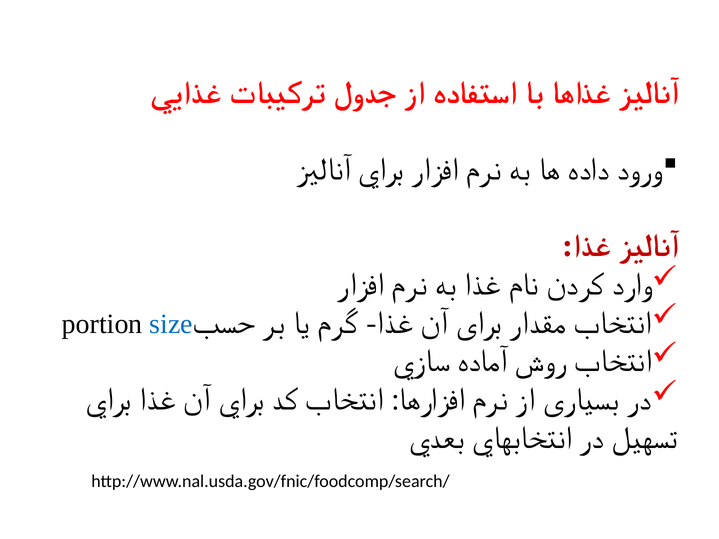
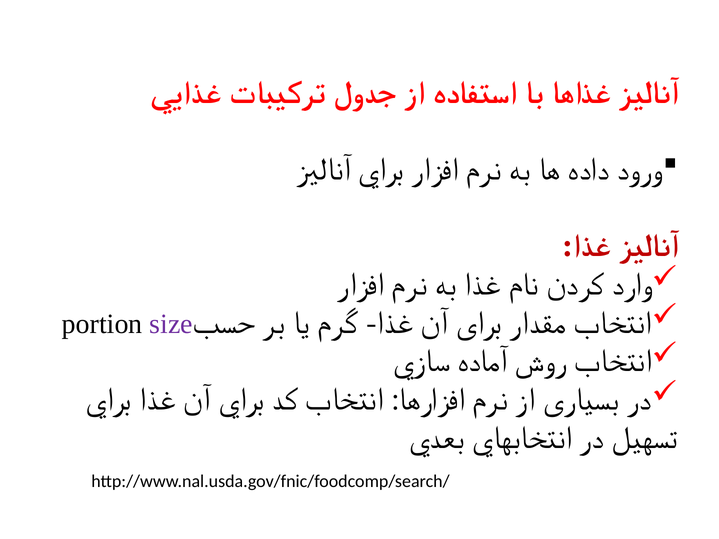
size colour: blue -> purple
